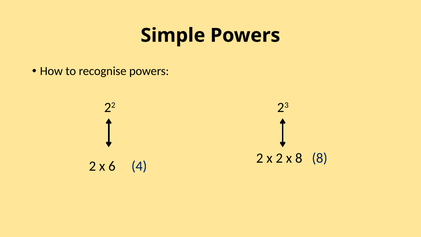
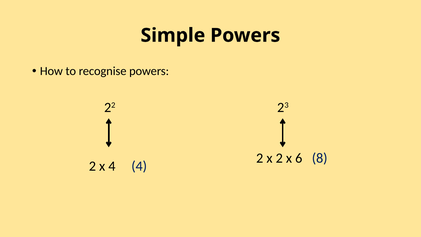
x 8: 8 -> 6
x 6: 6 -> 4
